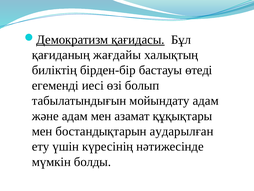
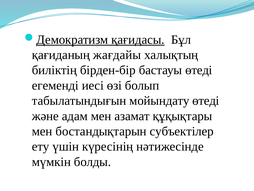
мойындату адам: адам -> өтеді
аударылған: аударылған -> субъектілер
